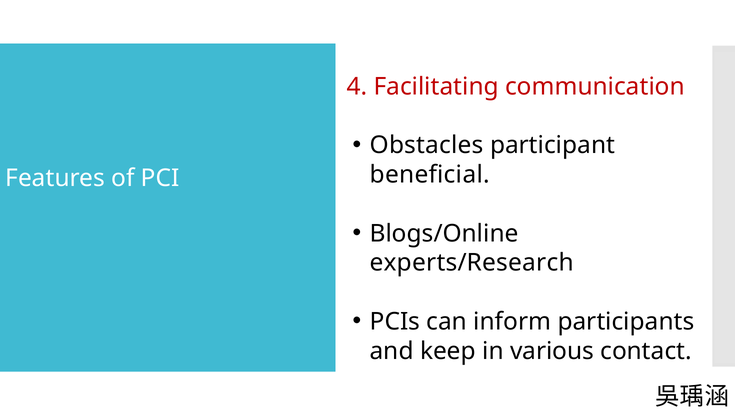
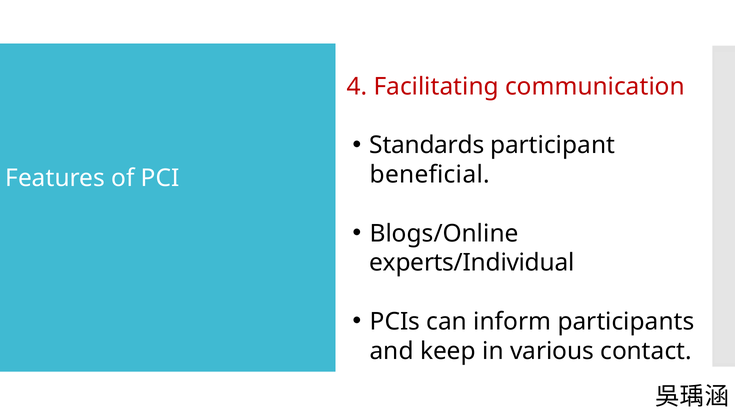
Obstacles: Obstacles -> Standards
experts/Research: experts/Research -> experts/Individual
